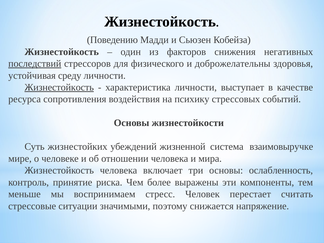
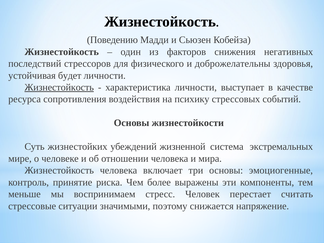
последствий underline: present -> none
среду: среду -> будет
взаимовыручке: взаимовыручке -> экстремальных
ослабленность: ослабленность -> эмоциогенные
